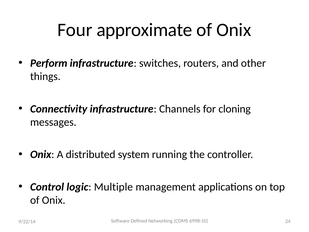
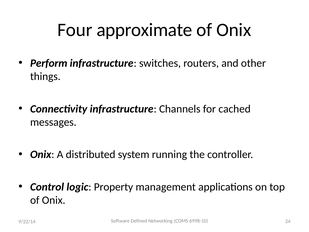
cloning: cloning -> cached
Multiple: Multiple -> Property
